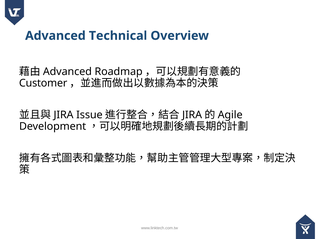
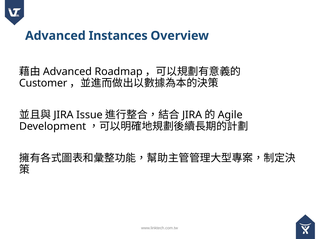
Technical: Technical -> Instances
